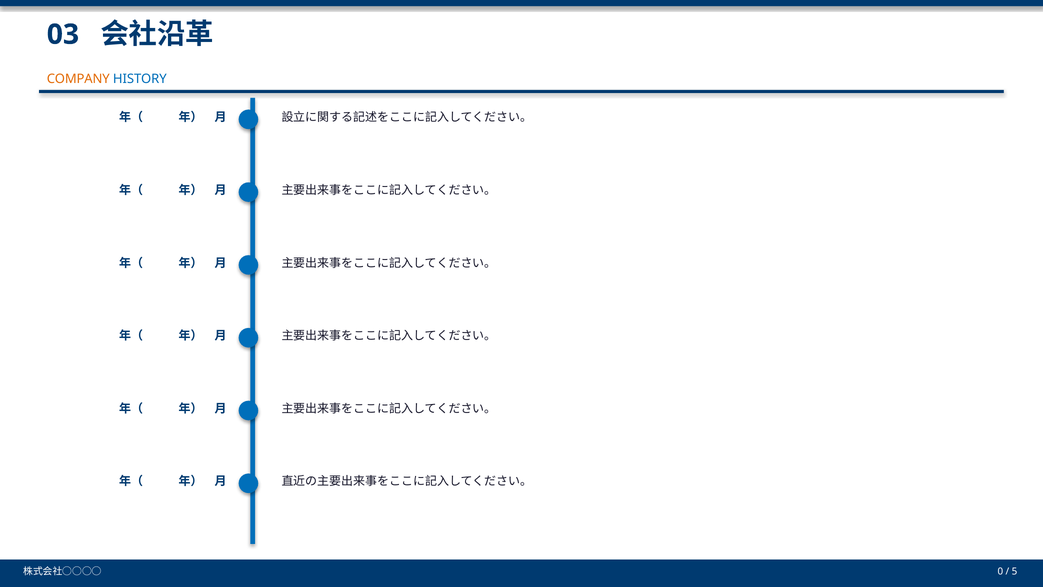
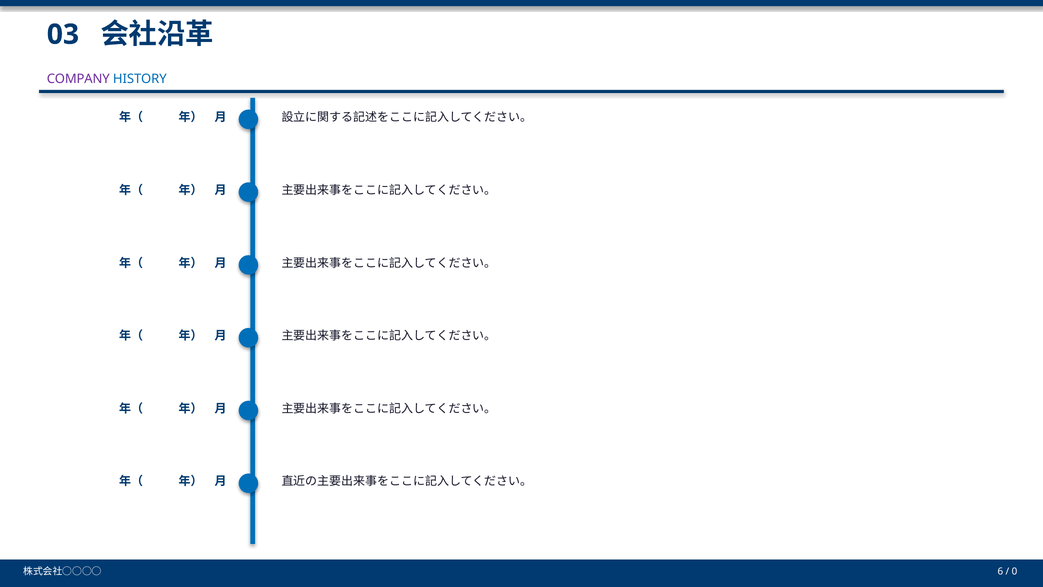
COMPANY colour: orange -> purple
0: 0 -> 6
5: 5 -> 0
